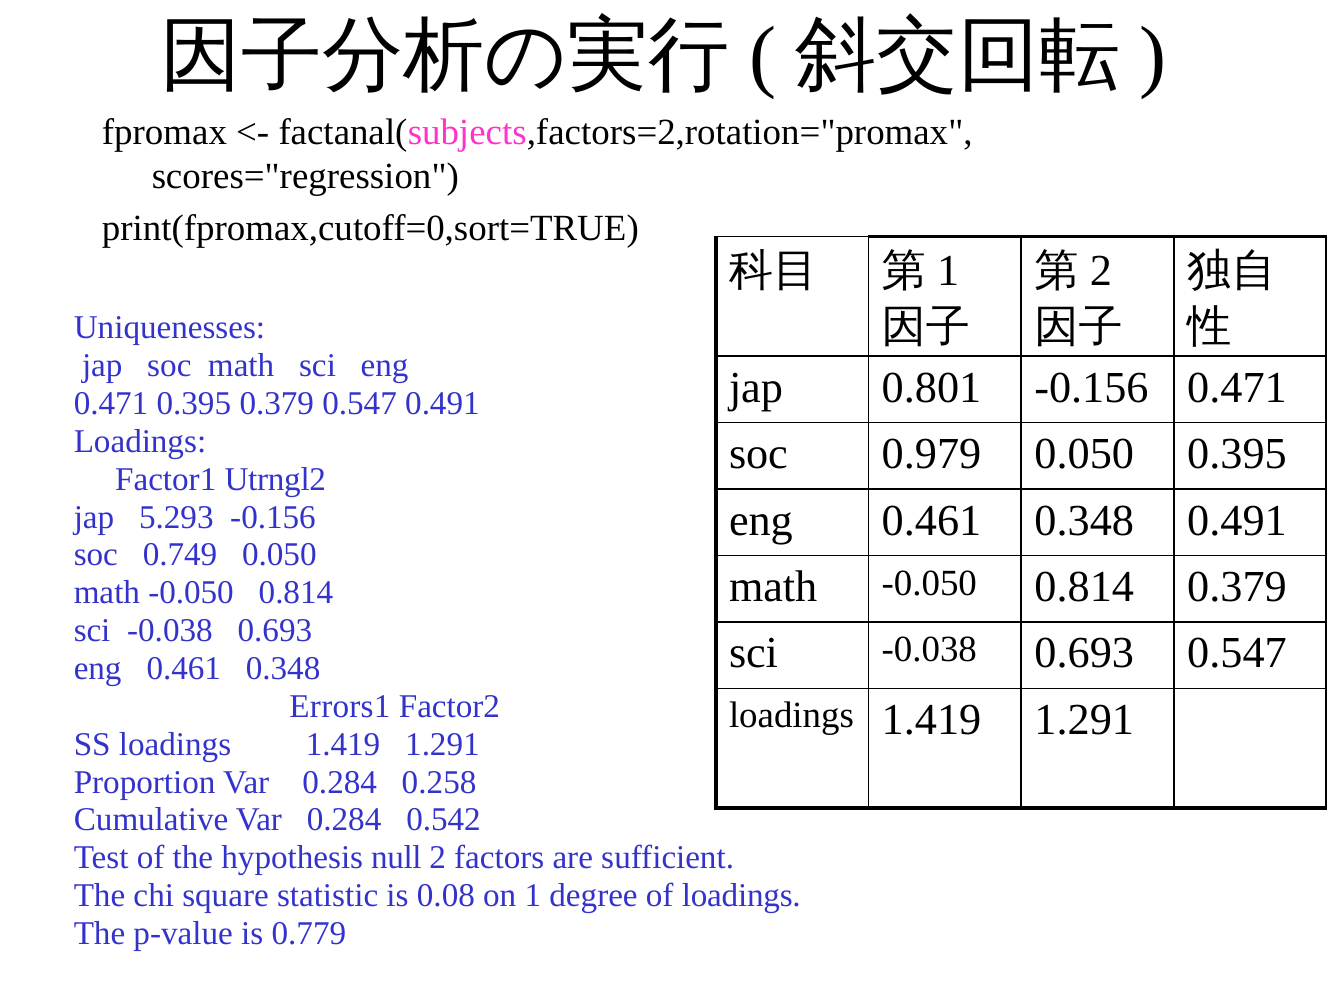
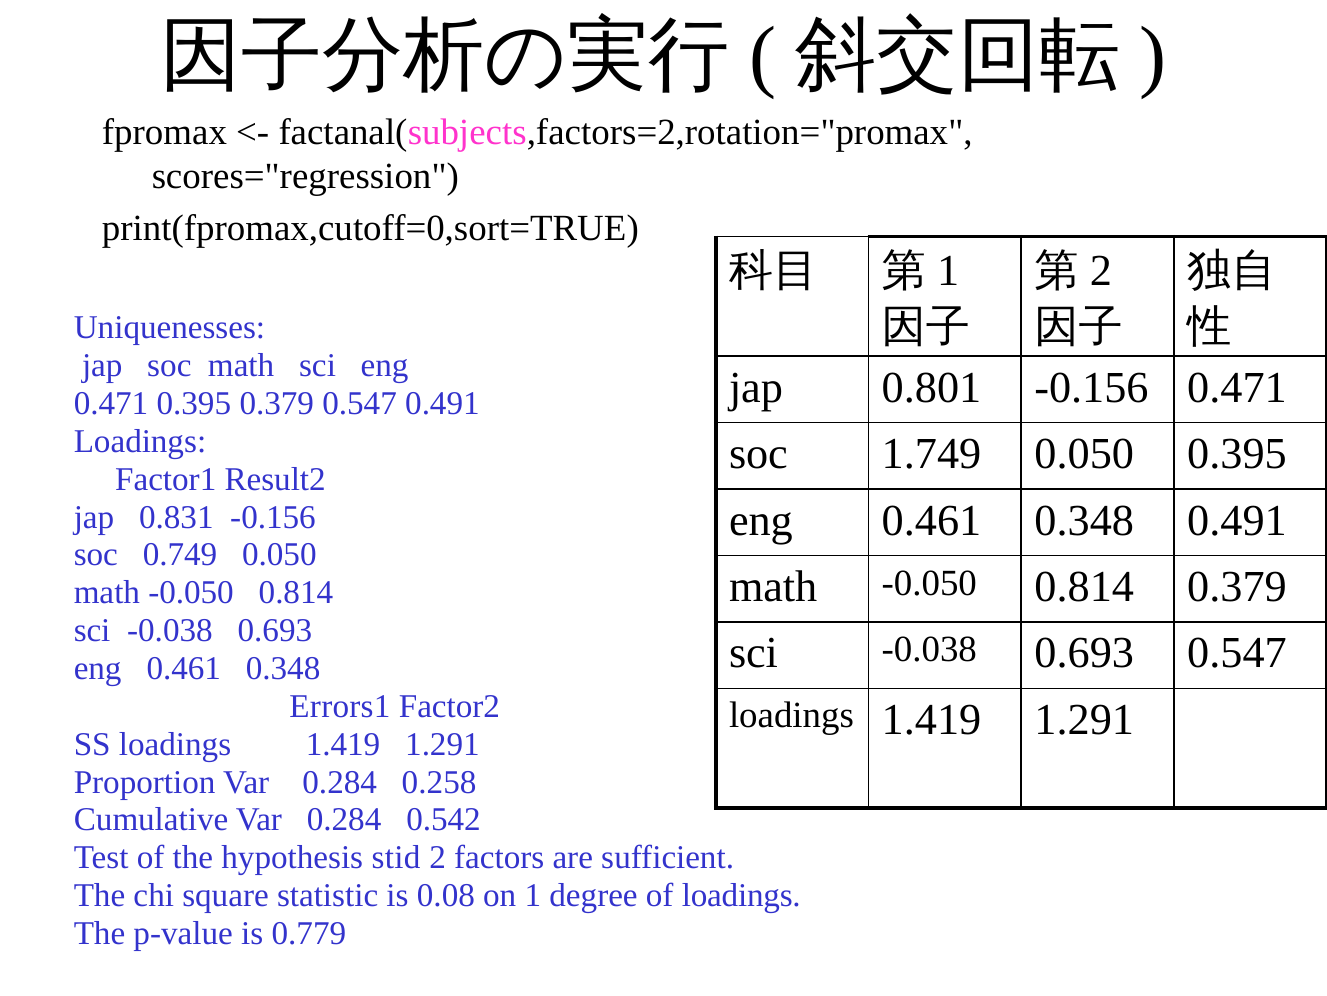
0.979: 0.979 -> 1.749
Utrngl2: Utrngl2 -> Result2
5.293: 5.293 -> 0.831
null: null -> stid
